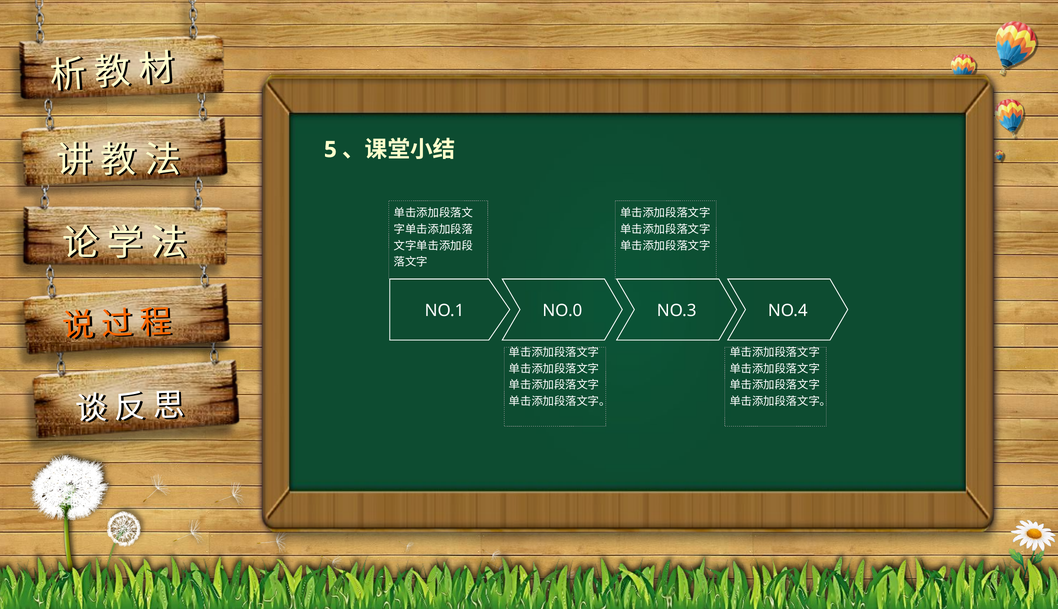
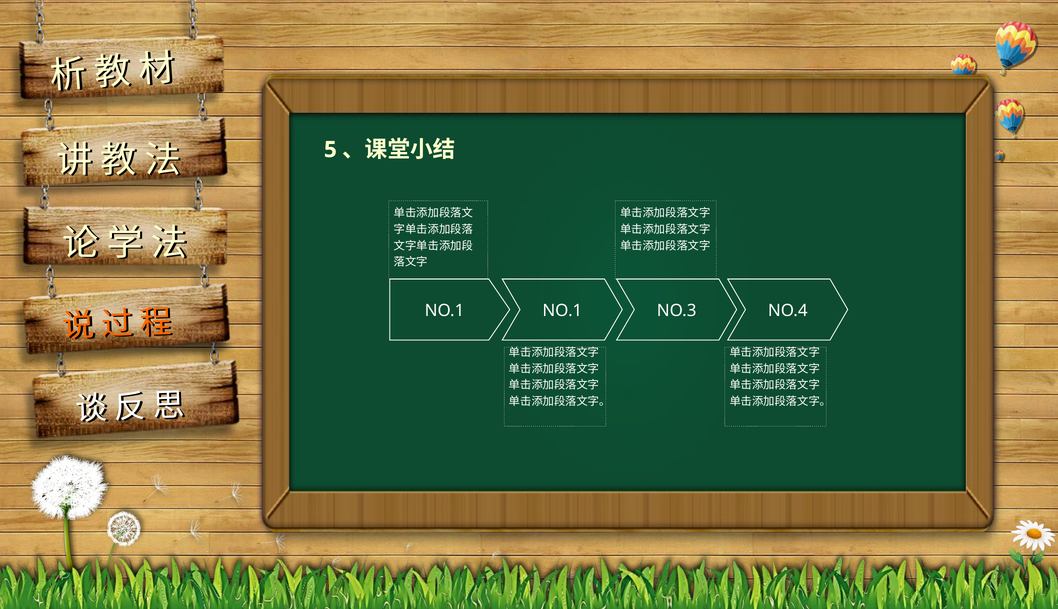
NO.0 at (562, 311): NO.0 -> NO.1
